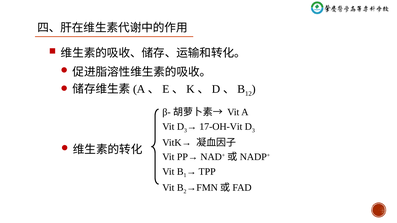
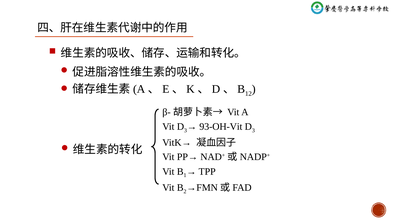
17-OH-Vit: 17-OH-Vit -> 93-OH-Vit
